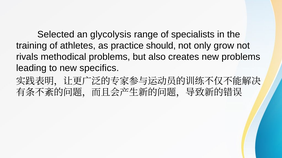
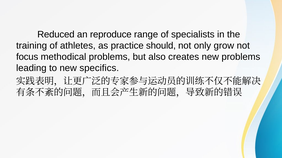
Selected: Selected -> Reduced
glycolysis: glycolysis -> reproduce
rivals: rivals -> focus
